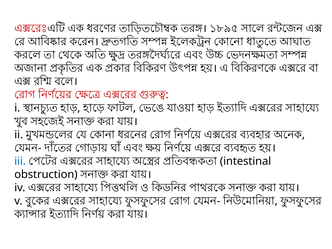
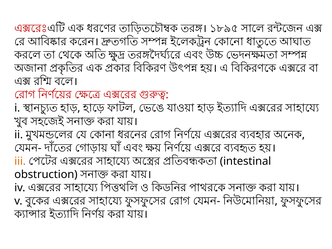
iii colour: blue -> orange
